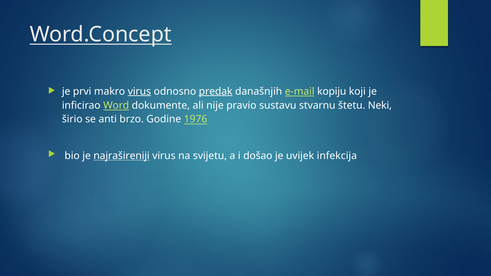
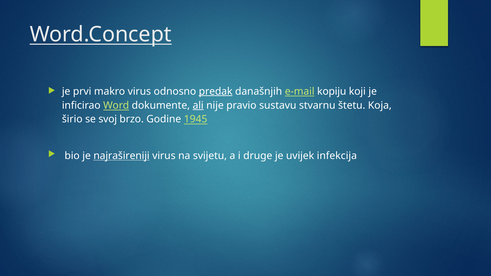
virus at (139, 91) underline: present -> none
ali underline: none -> present
Neki: Neki -> Koja
anti: anti -> svoj
1976: 1976 -> 1945
došao: došao -> druge
